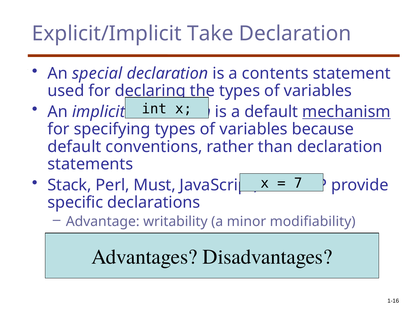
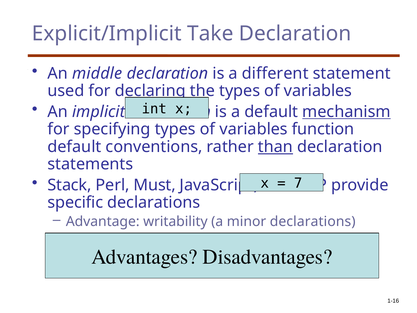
special: special -> middle
contents: contents -> different
because: because -> function
than underline: none -> present
minor modifiability: modifiability -> declarations
